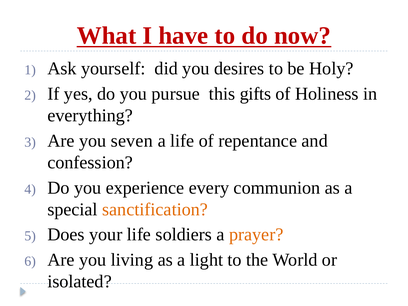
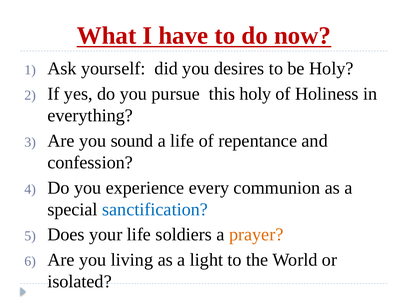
this gifts: gifts -> holy
seven: seven -> sound
sanctification colour: orange -> blue
